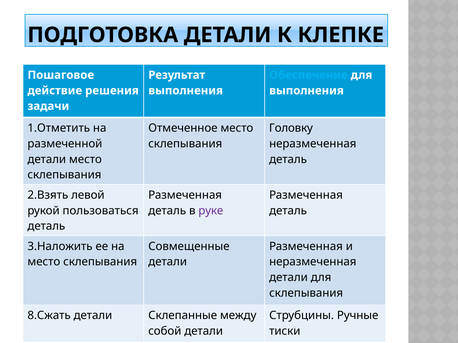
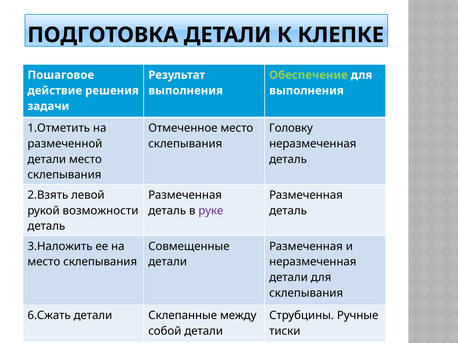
Обеспечение colour: light blue -> light green
пользоваться: пользоваться -> возможности
8.Сжать: 8.Сжать -> 6.Сжать
